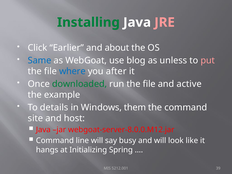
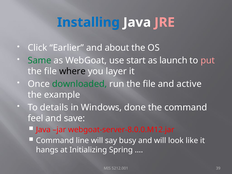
Installing colour: green -> blue
Same colour: blue -> green
blog: blog -> start
unless: unless -> launch
where colour: blue -> black
after: after -> layer
them: them -> done
site: site -> feel
host: host -> save
